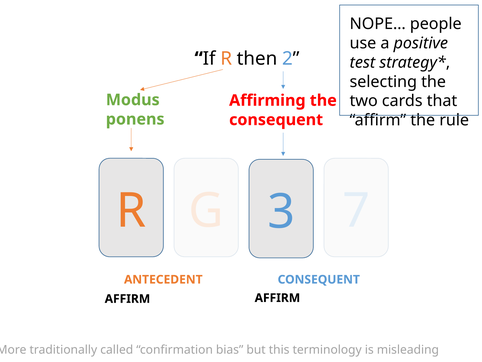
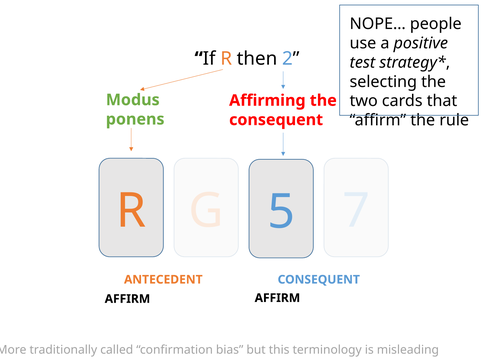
3: 3 -> 5
